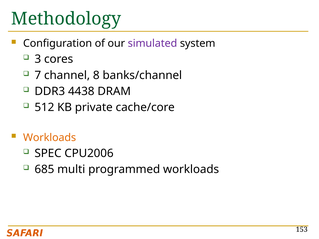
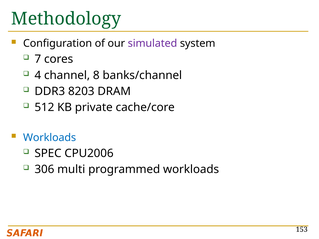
3: 3 -> 7
7: 7 -> 4
4438: 4438 -> 8203
Workloads at (50, 138) colour: orange -> blue
685: 685 -> 306
